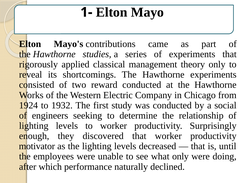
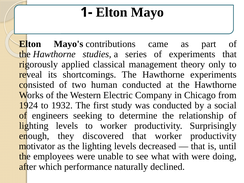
reward: reward -> human
what only: only -> with
